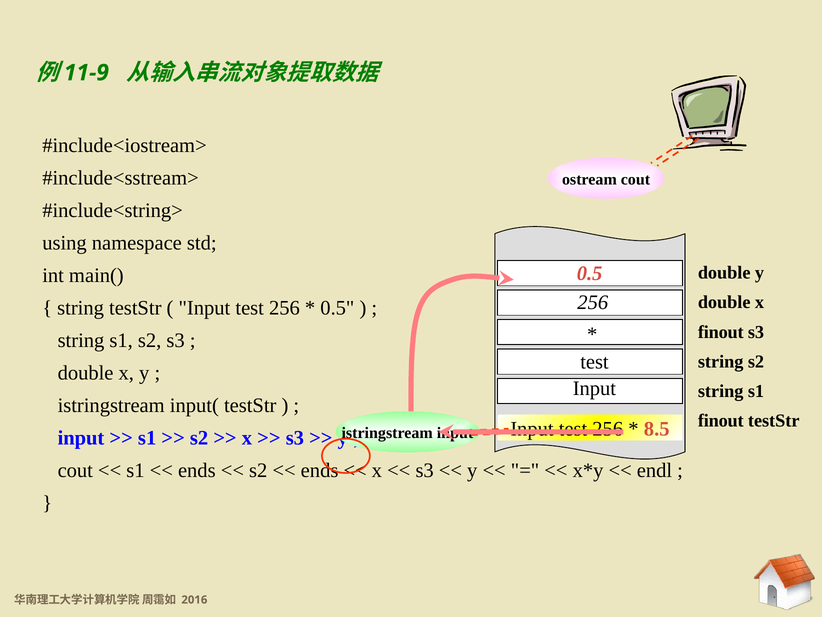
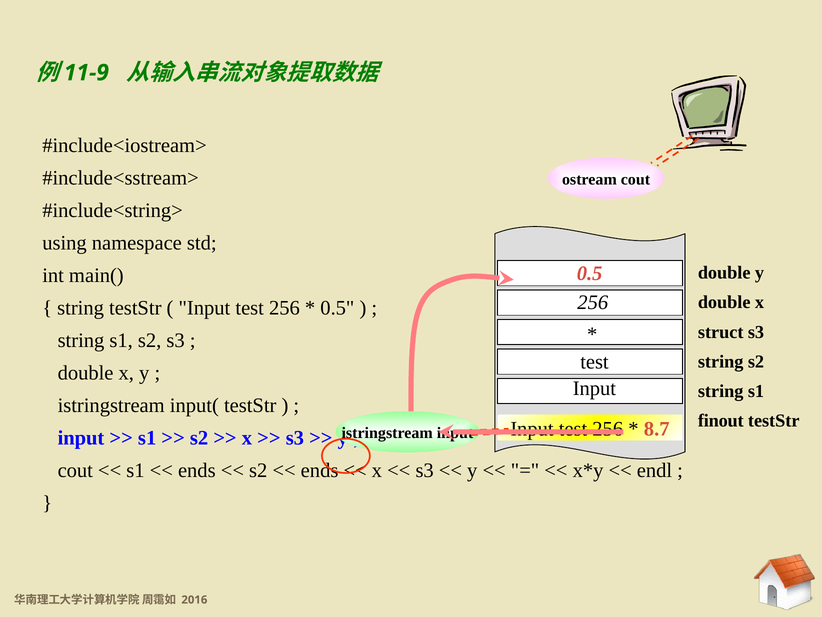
finout at (721, 332): finout -> struct
8.5: 8.5 -> 8.7
